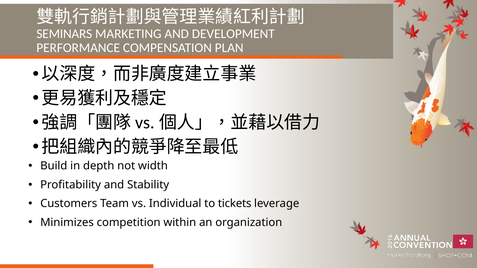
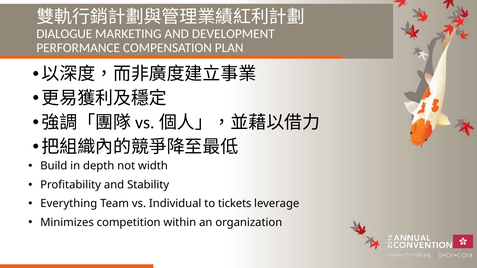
SEMINARS: SEMINARS -> DIALOGUE
Customers: Customers -> Everything
